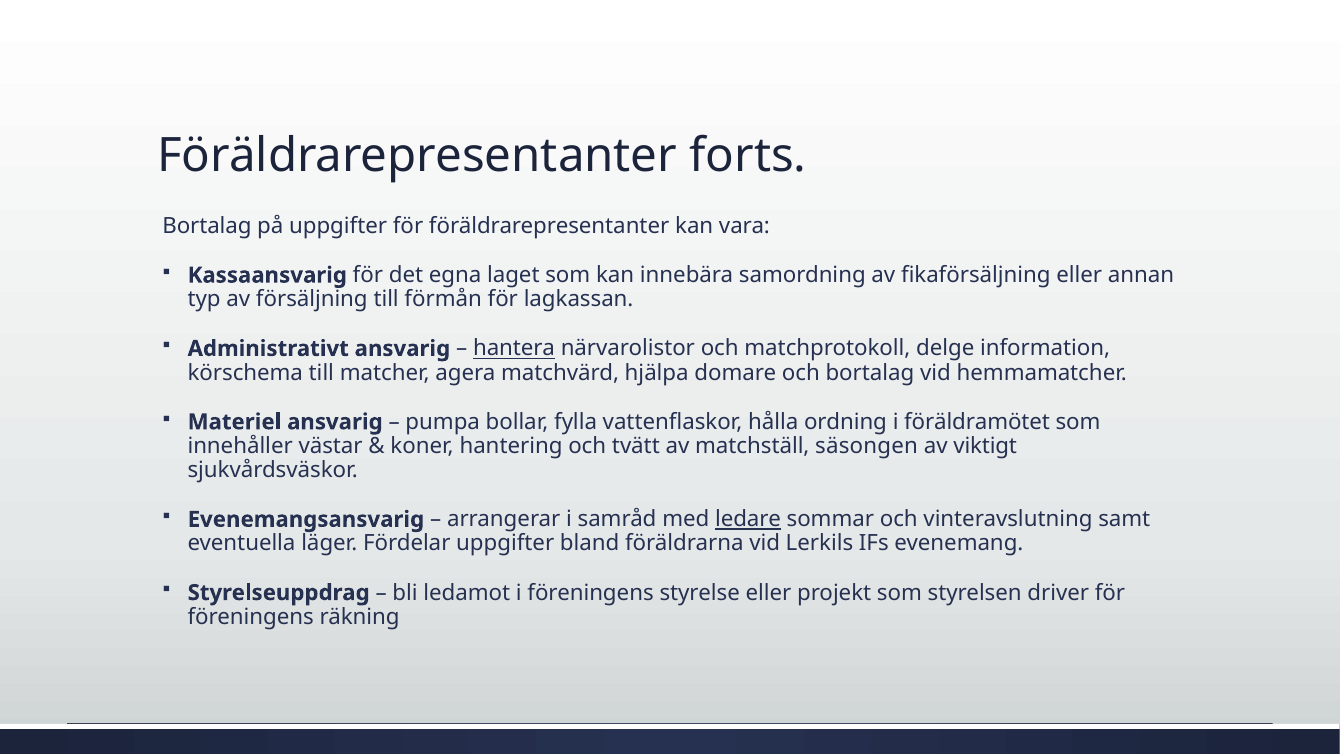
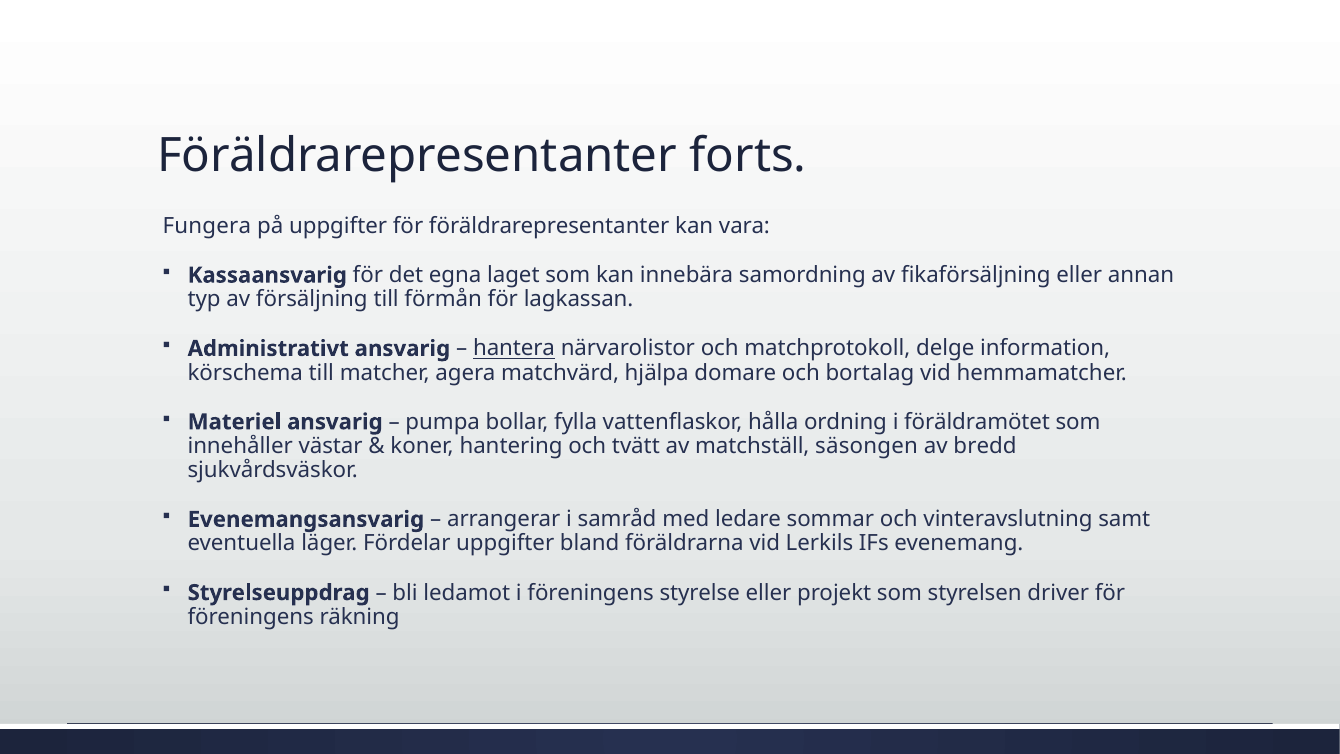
Bortalag at (207, 226): Bortalag -> Fungera
viktigt: viktigt -> bredd
ledare underline: present -> none
